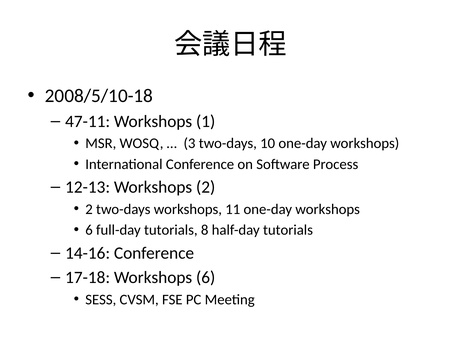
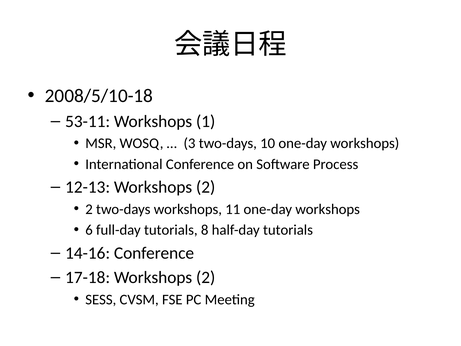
47-11: 47-11 -> 53-11
17-18 Workshops 6: 6 -> 2
